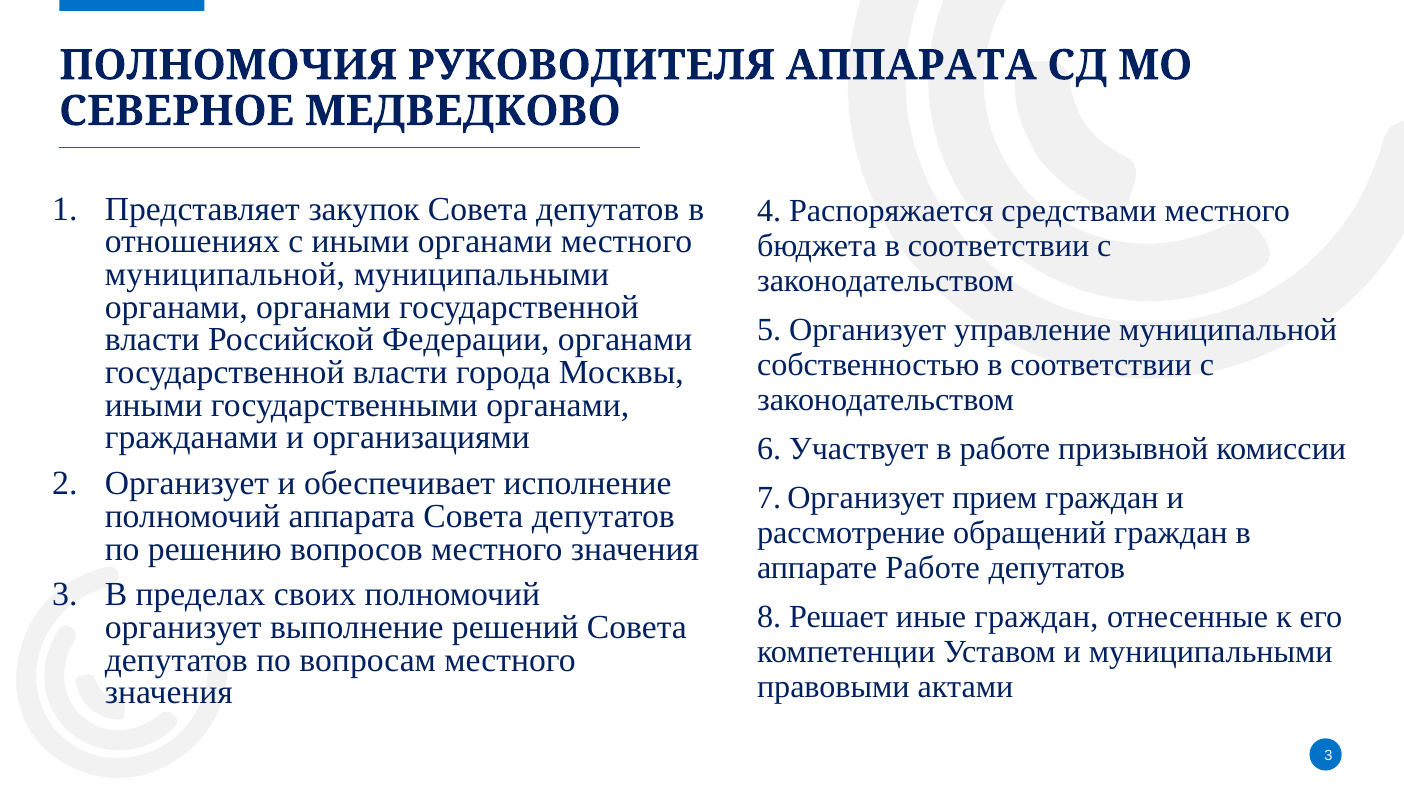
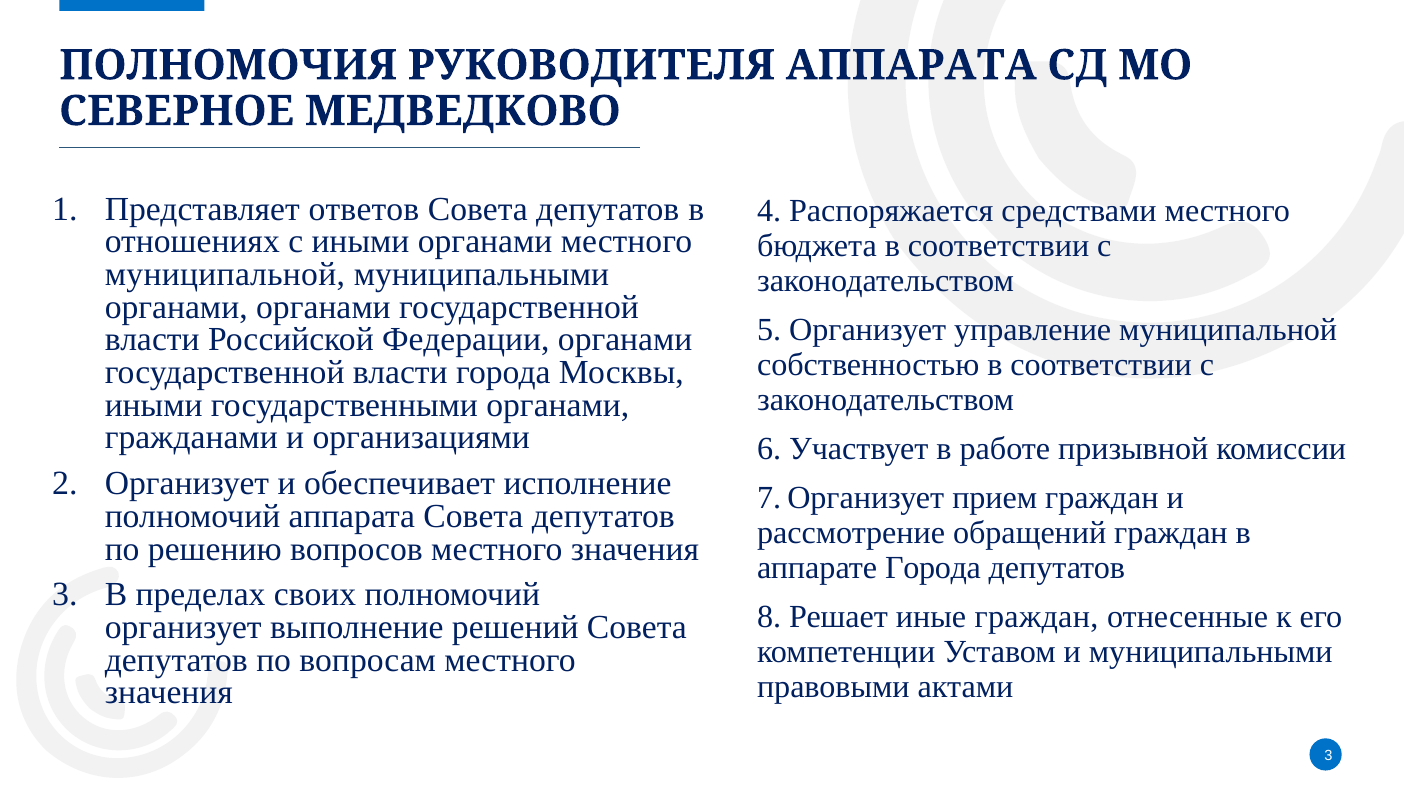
закупок: закупок -> ответов
аппарате Работе: Работе -> Города
